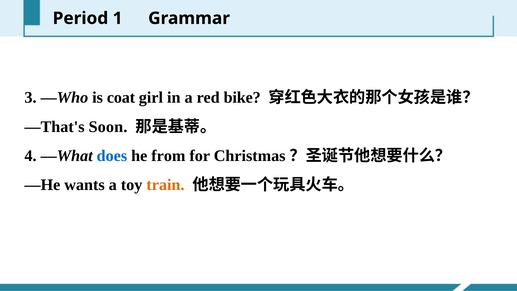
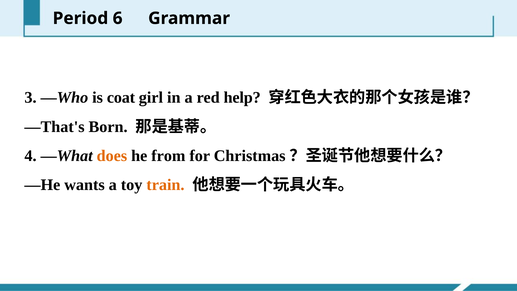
1: 1 -> 6
bike: bike -> help
Soon: Soon -> Born
does colour: blue -> orange
